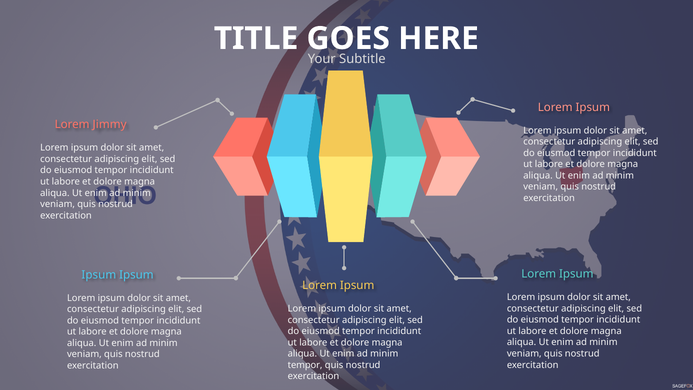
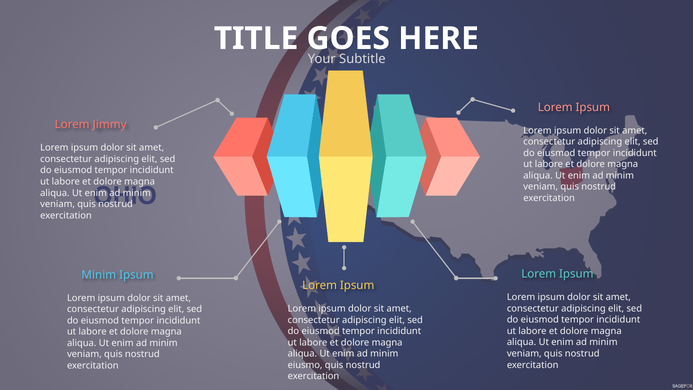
Ipsum at (99, 275): Ipsum -> Minim
tempor at (305, 365): tempor -> eiusmo
